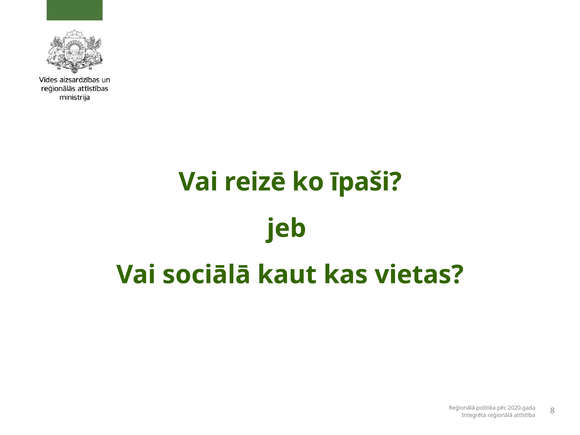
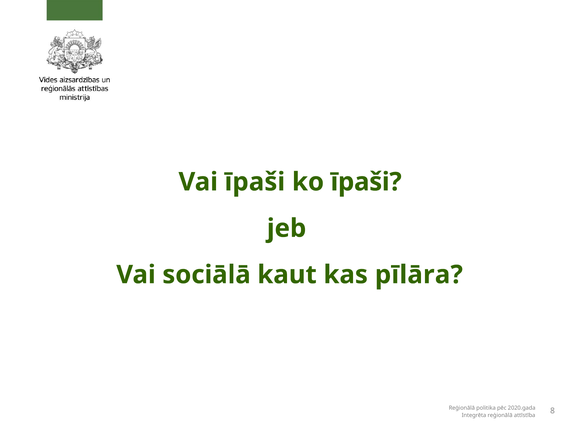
Vai reizē: reizē -> īpaši
vietas: vietas -> pīlāra
